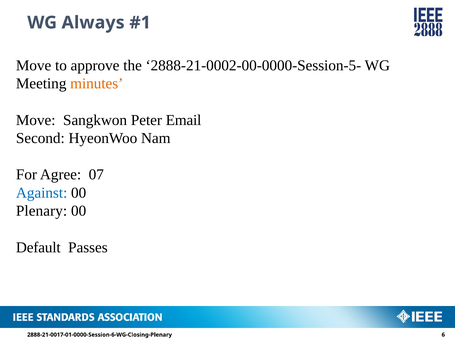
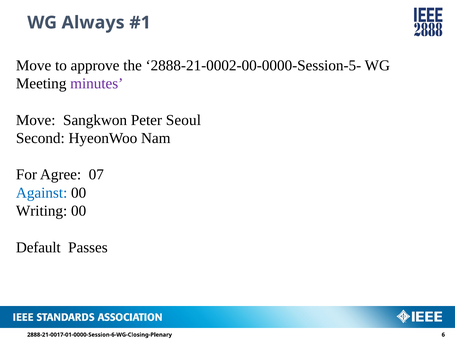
minutes colour: orange -> purple
Email: Email -> Seoul
Plenary: Plenary -> Writing
